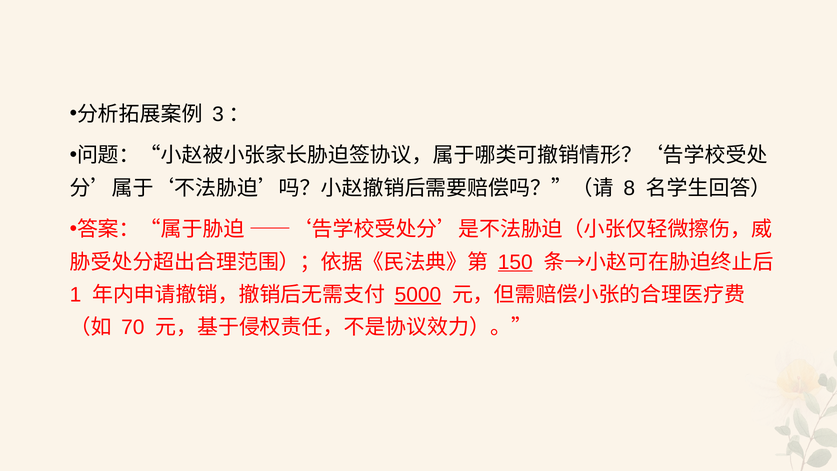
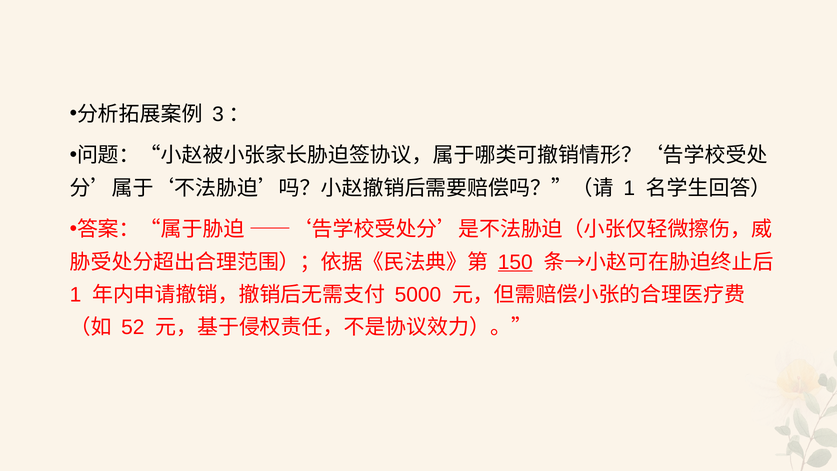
8 at (629, 188): 8 -> 1
5000 underline: present -> none
70: 70 -> 52
